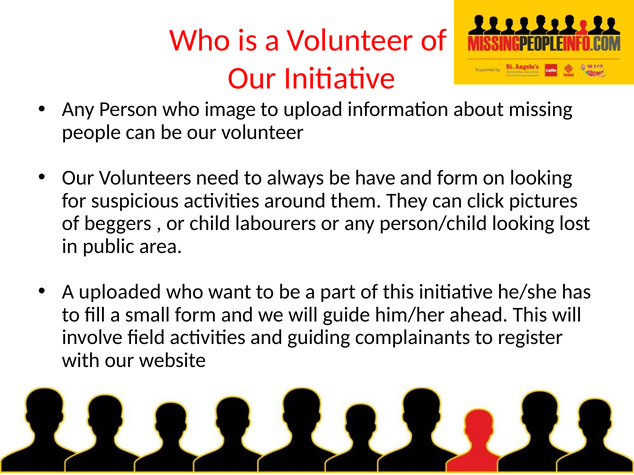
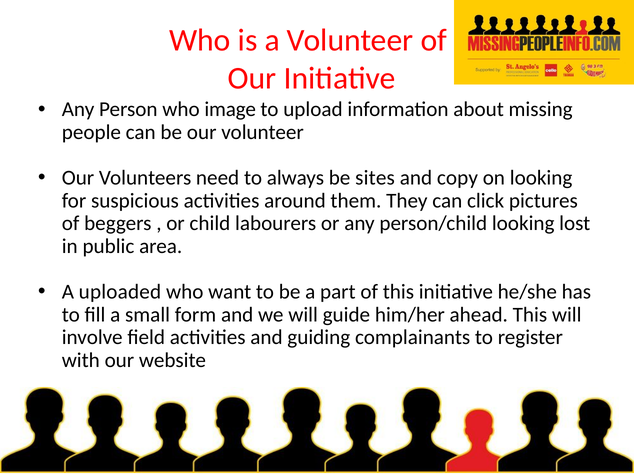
have: have -> sites
and form: form -> copy
